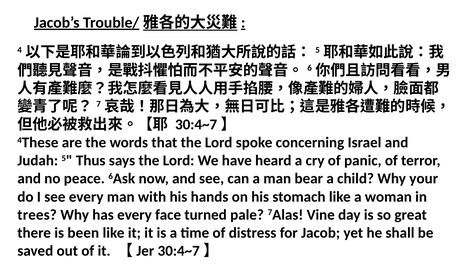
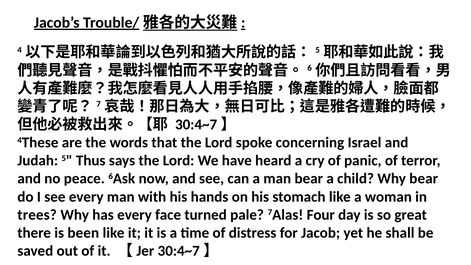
Why your: your -> bear
Vine: Vine -> Four
